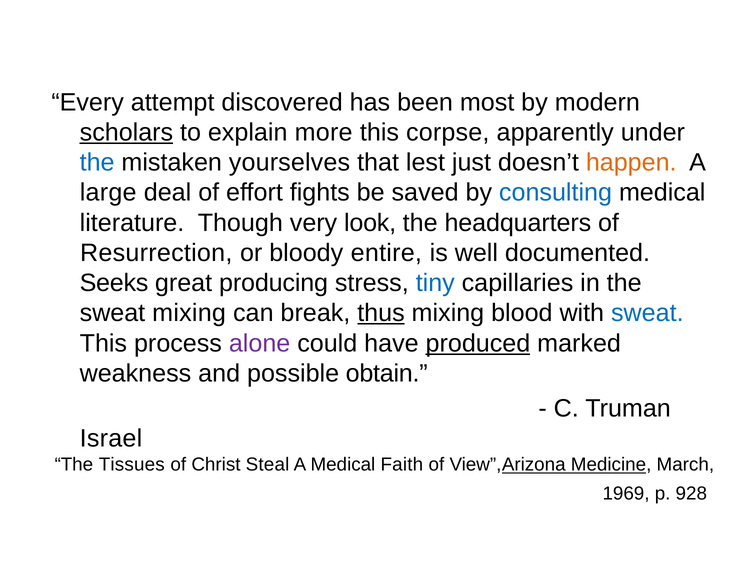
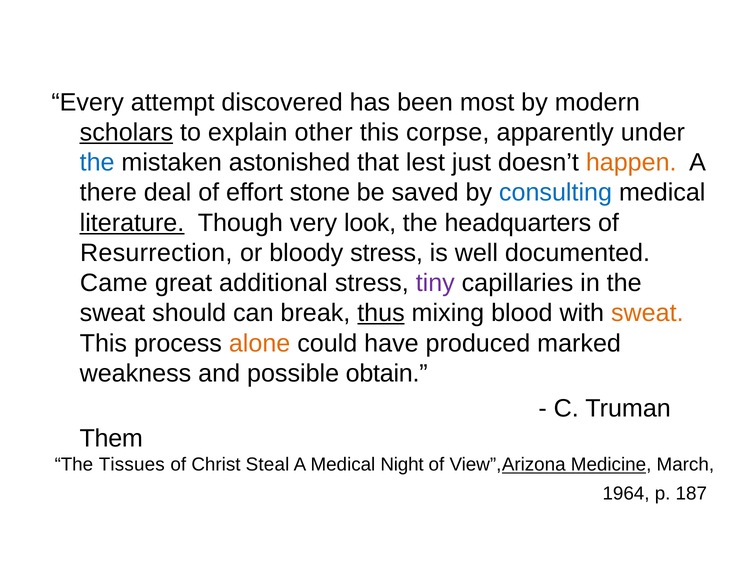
more: more -> other
yourselves: yourselves -> astonished
large: large -> there
fights: fights -> stone
literature underline: none -> present
bloody entire: entire -> stress
Seeks: Seeks -> Came
producing: producing -> additional
tiny colour: blue -> purple
sweat mixing: mixing -> should
sweat at (647, 313) colour: blue -> orange
alone colour: purple -> orange
produced underline: present -> none
Israel: Israel -> Them
Faith: Faith -> Night
1969: 1969 -> 1964
928: 928 -> 187
